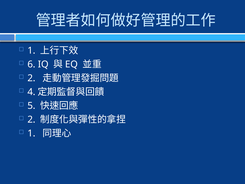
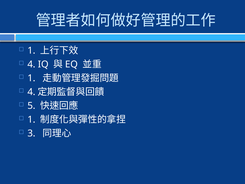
6 at (31, 64): 6 -> 4
2 at (31, 78): 2 -> 1
2 at (31, 119): 2 -> 1
1 at (31, 133): 1 -> 3
